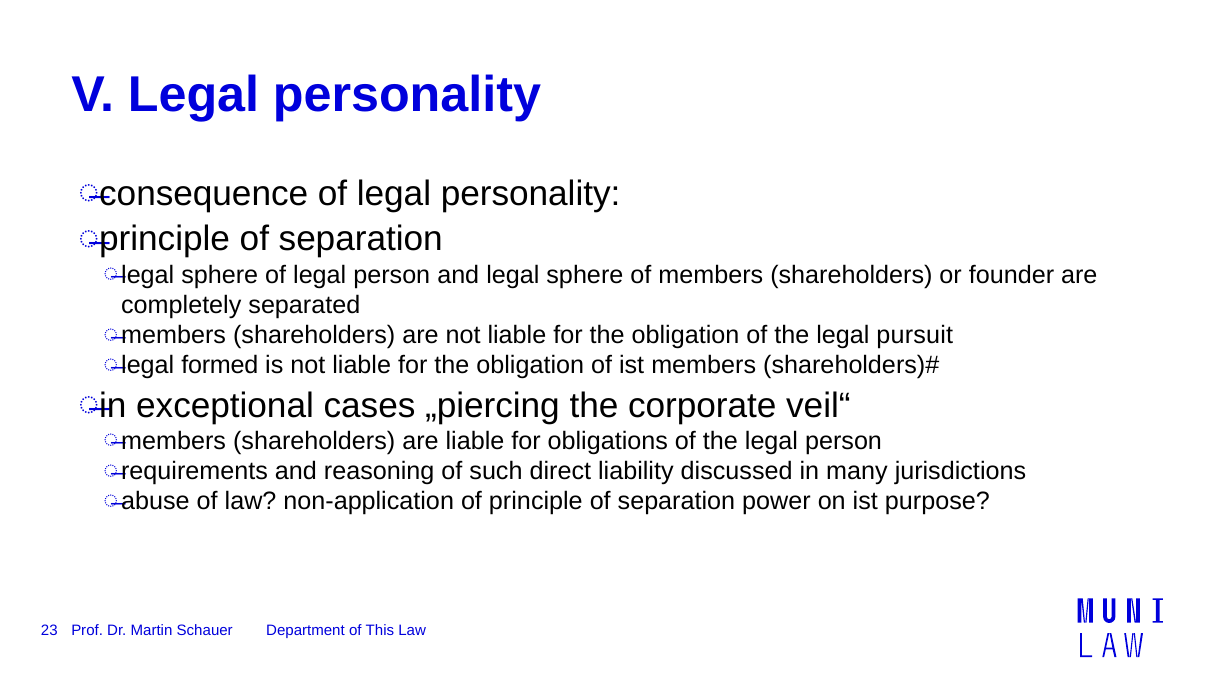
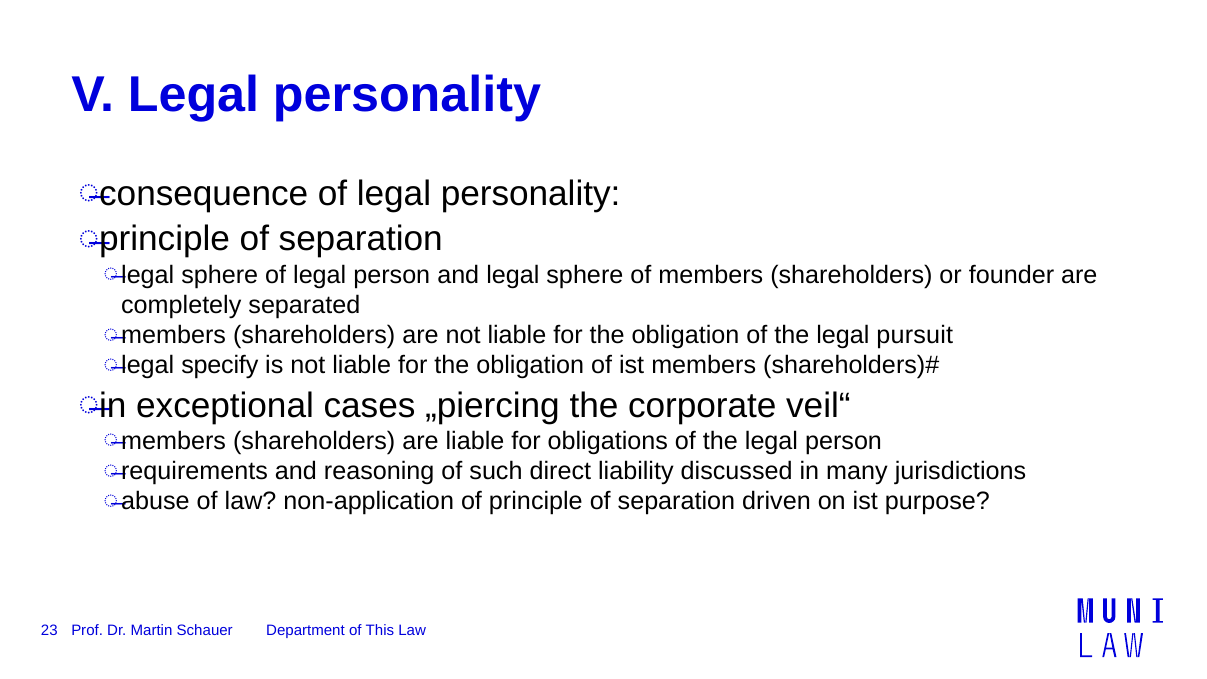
formed: formed -> specify
power: power -> driven
